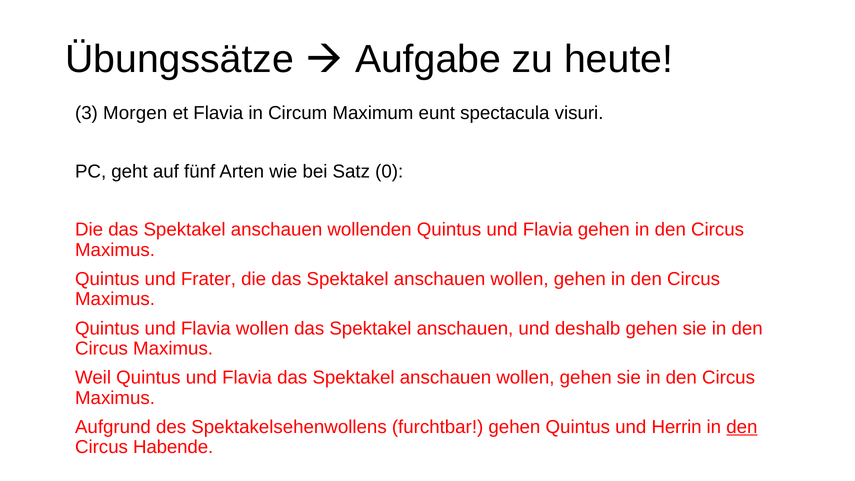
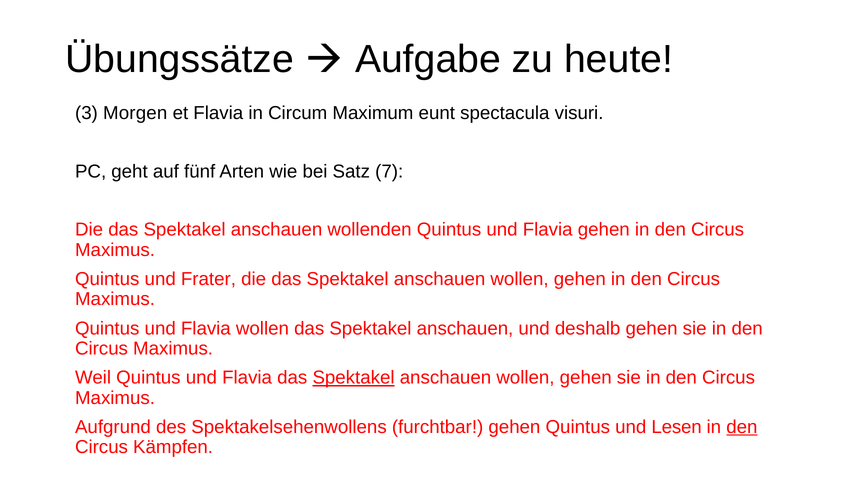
0: 0 -> 7
Spektakel at (354, 378) underline: none -> present
Herrin: Herrin -> Lesen
Habende: Habende -> Kämpfen
